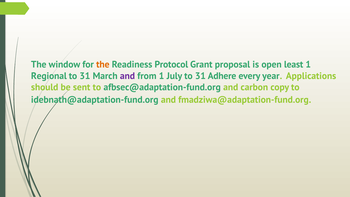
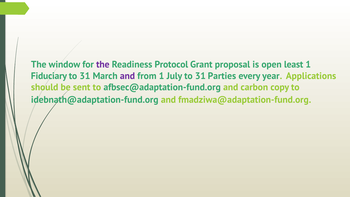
the at (103, 65) colour: orange -> purple
Regional: Regional -> Fiduciary
Adhere: Adhere -> Parties
